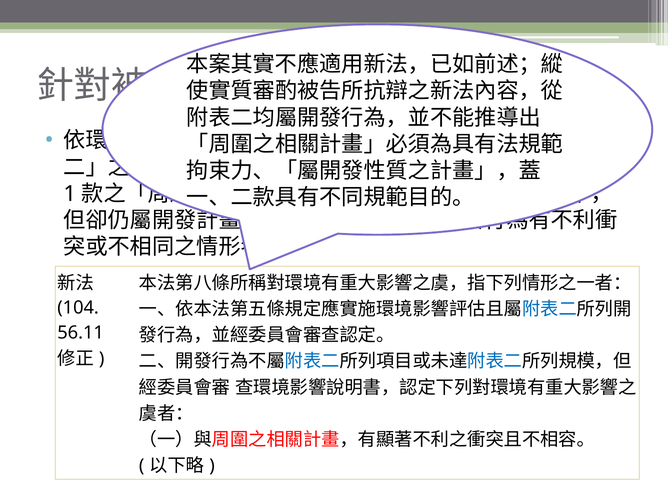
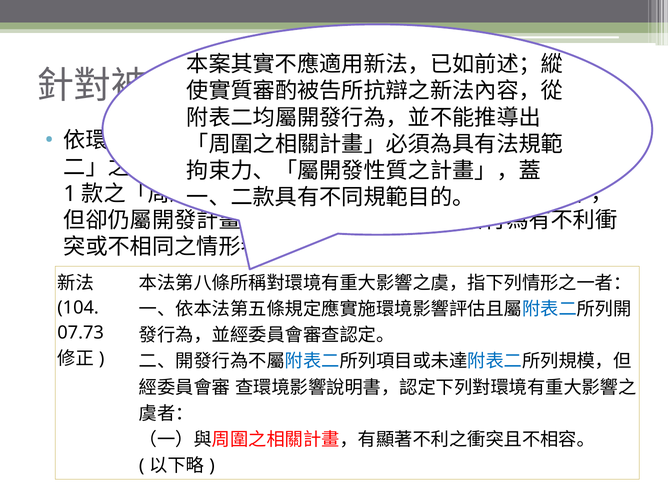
56.11: 56.11 -> 07.73
